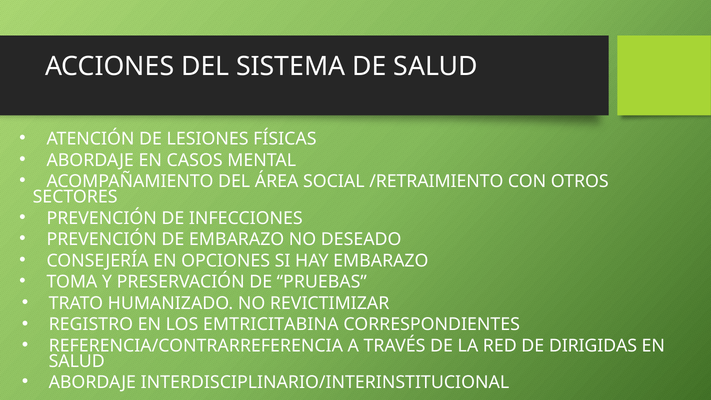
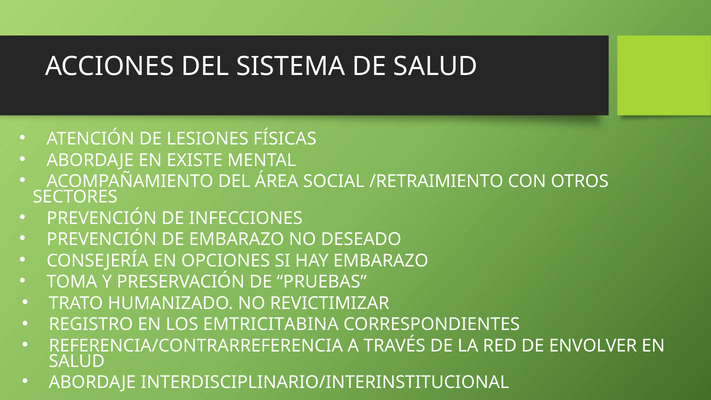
CASOS: CASOS -> EXISTE
DIRIGIDAS: DIRIGIDAS -> ENVOLVER
